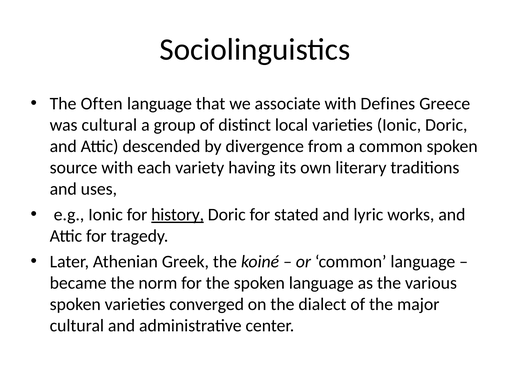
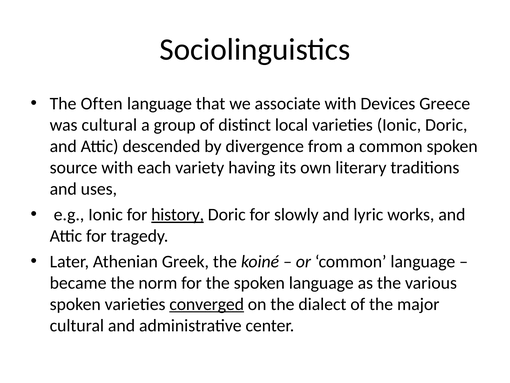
Defines: Defines -> Devices
stated: stated -> slowly
converged underline: none -> present
